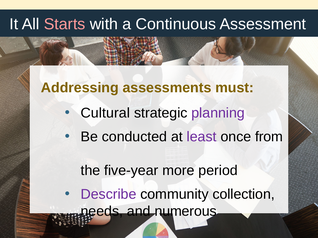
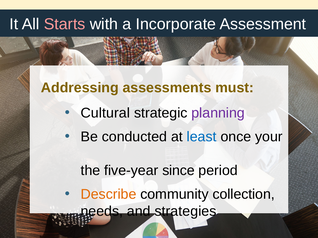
Continuous: Continuous -> Incorporate
least colour: purple -> blue
from: from -> your
more: more -> since
Describe colour: purple -> orange
numerous: numerous -> strategies
